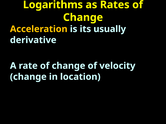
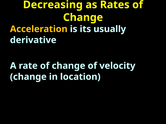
Logarithms: Logarithms -> Decreasing
